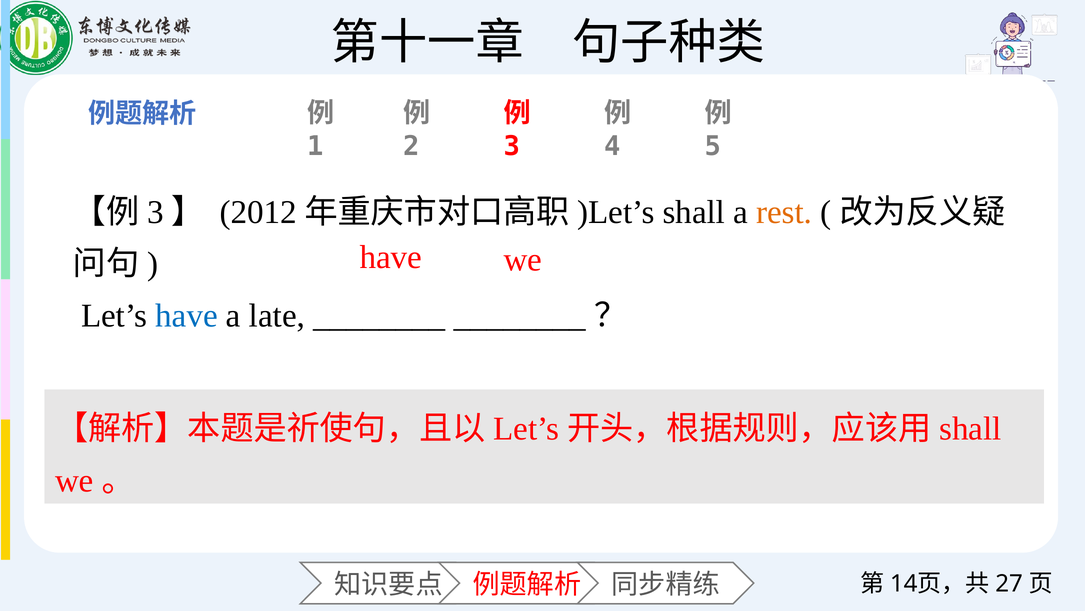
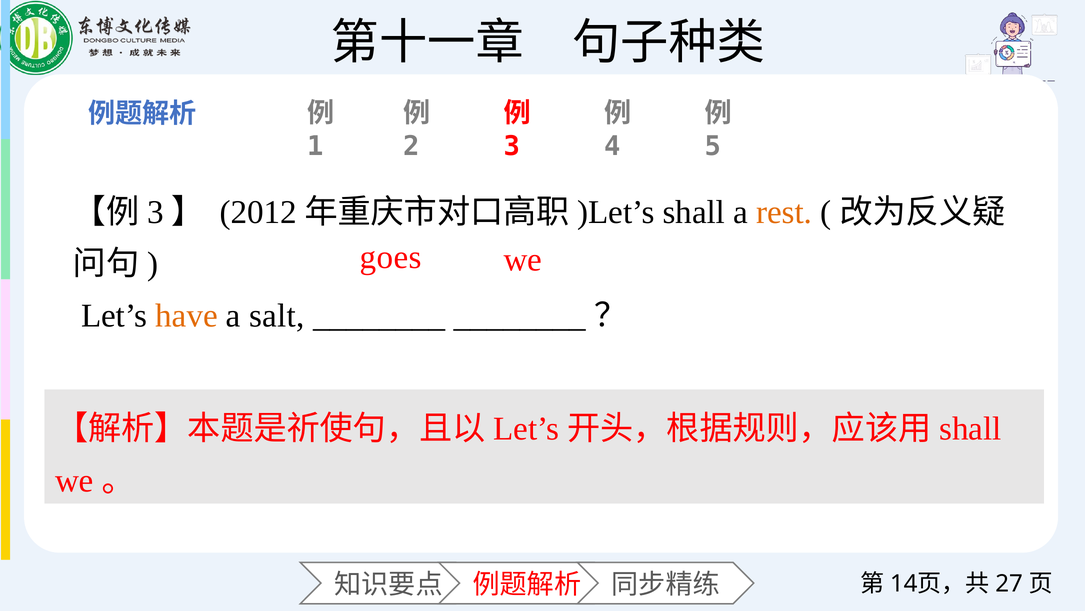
have at (391, 257): have -> goes
have at (187, 315) colour: blue -> orange
late: late -> salt
